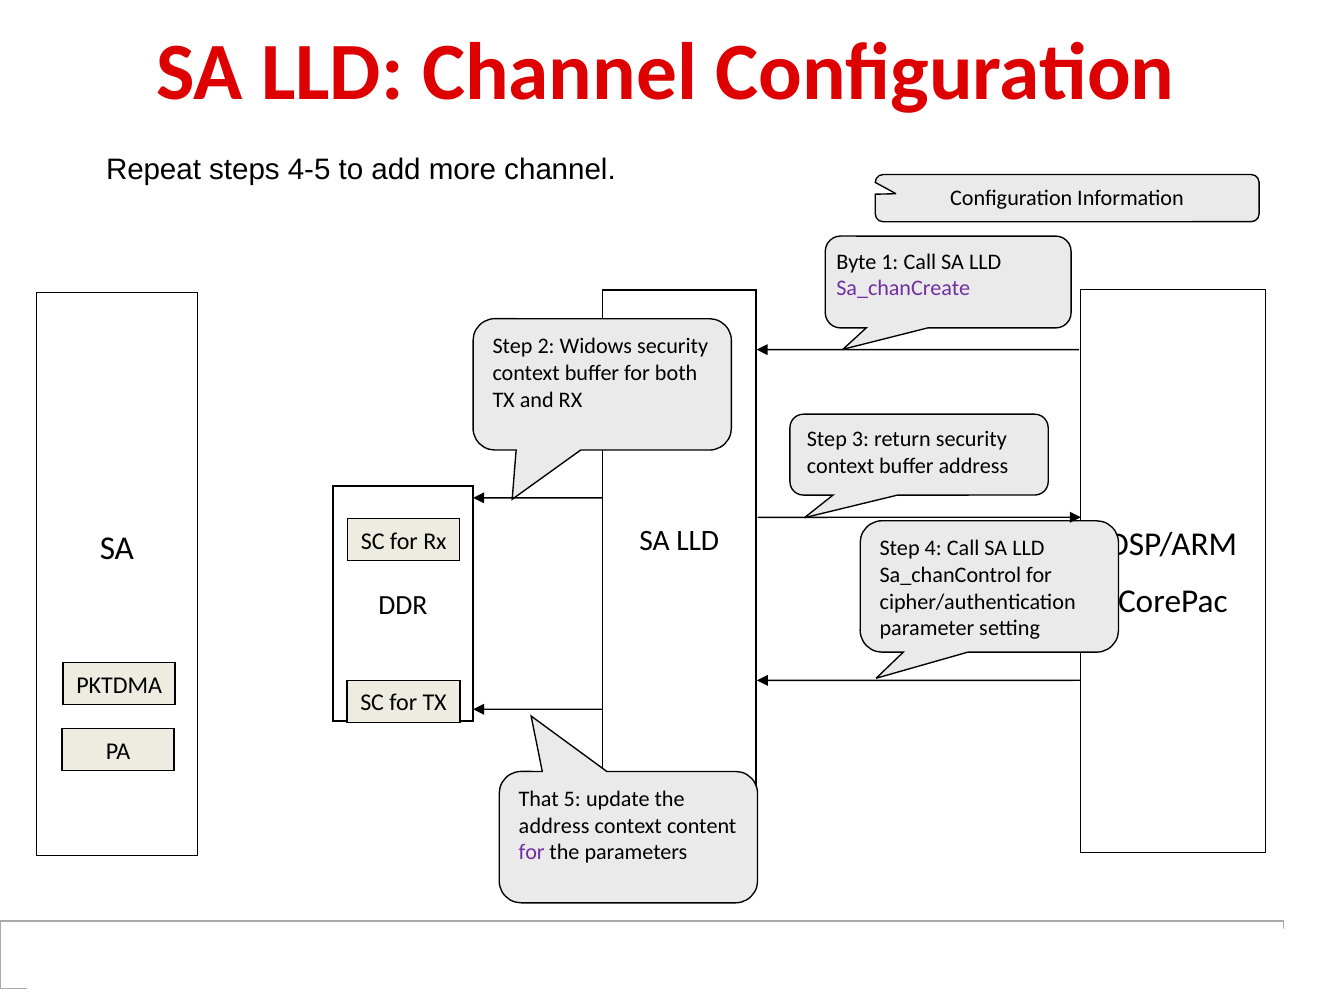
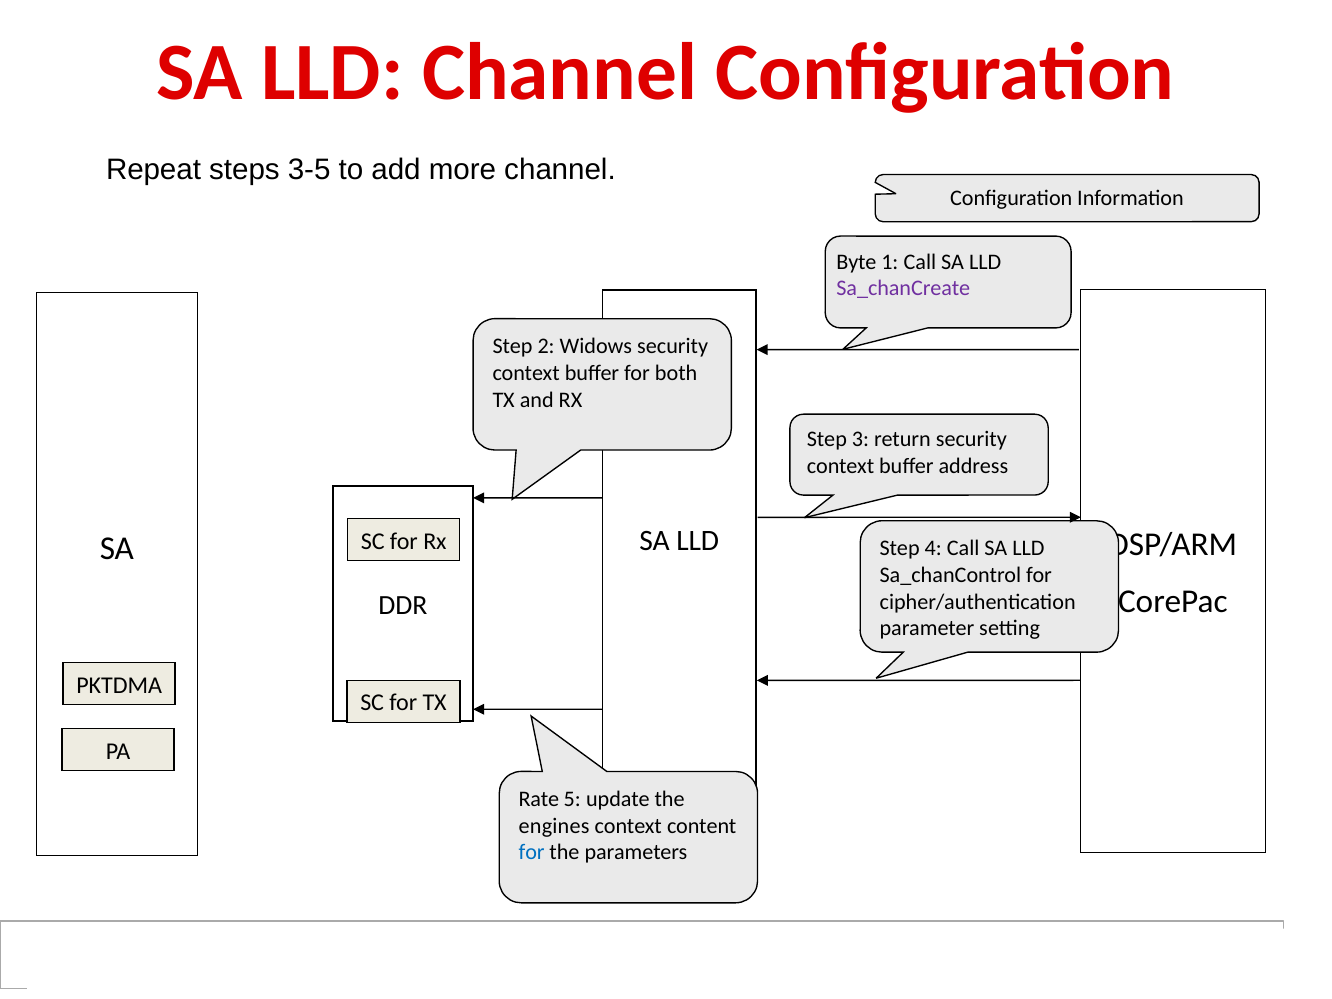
4-5: 4-5 -> 3-5
That: That -> Rate
address at (554, 826): address -> engines
for at (532, 853) colour: purple -> blue
